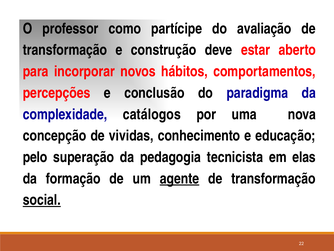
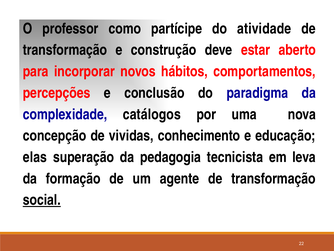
avaliação: avaliação -> atividade
pelo: pelo -> elas
elas: elas -> leva
agente underline: present -> none
